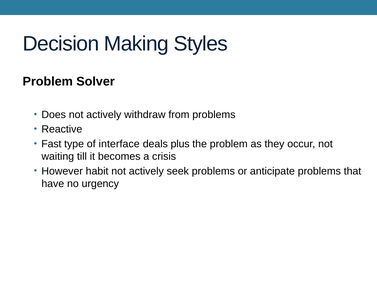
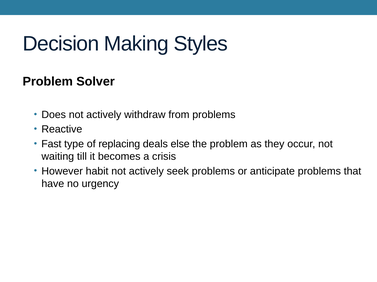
interface: interface -> replacing
plus: plus -> else
